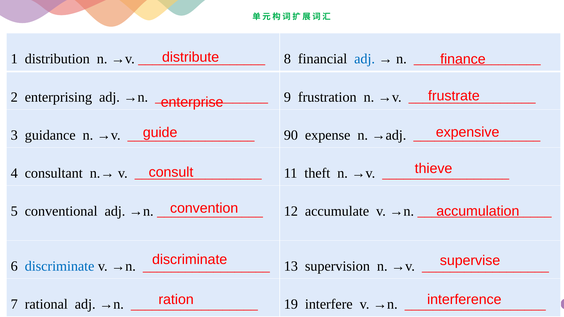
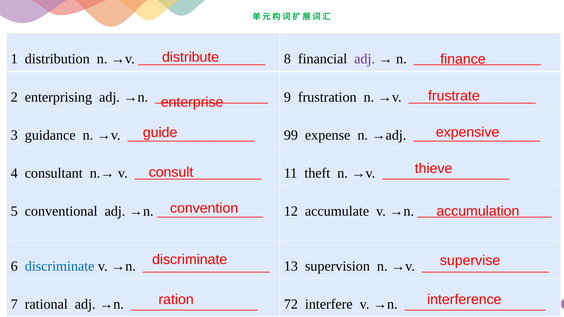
adj at (365, 59) colour: blue -> purple
90: 90 -> 99
19: 19 -> 72
